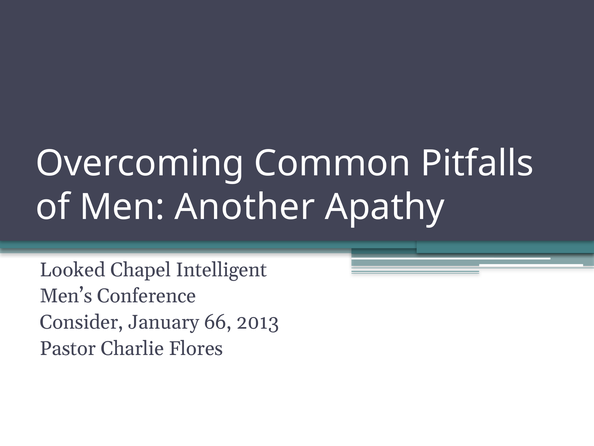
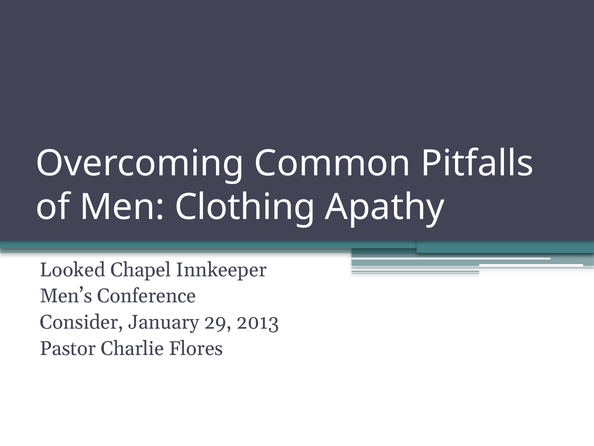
Another: Another -> Clothing
Intelligent: Intelligent -> Innkeeper
66: 66 -> 29
